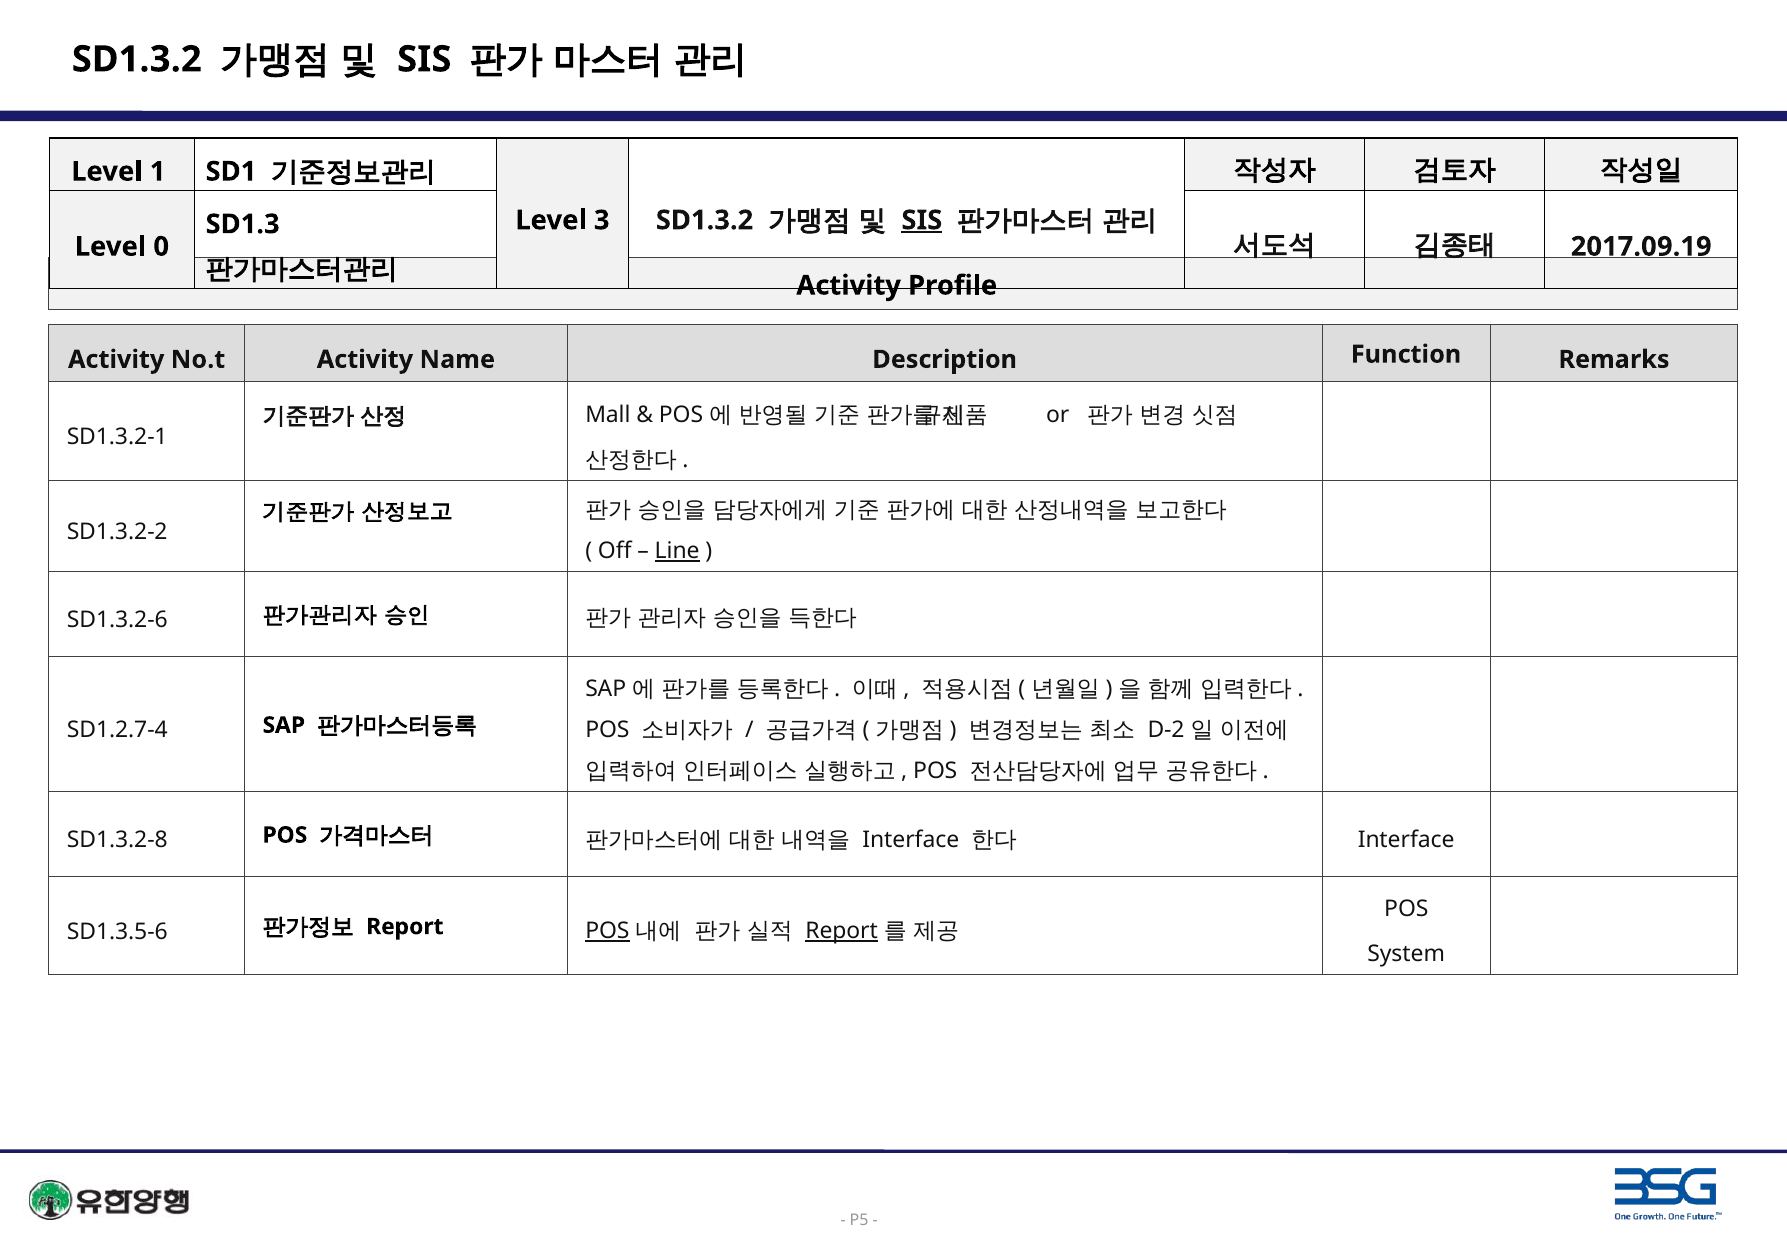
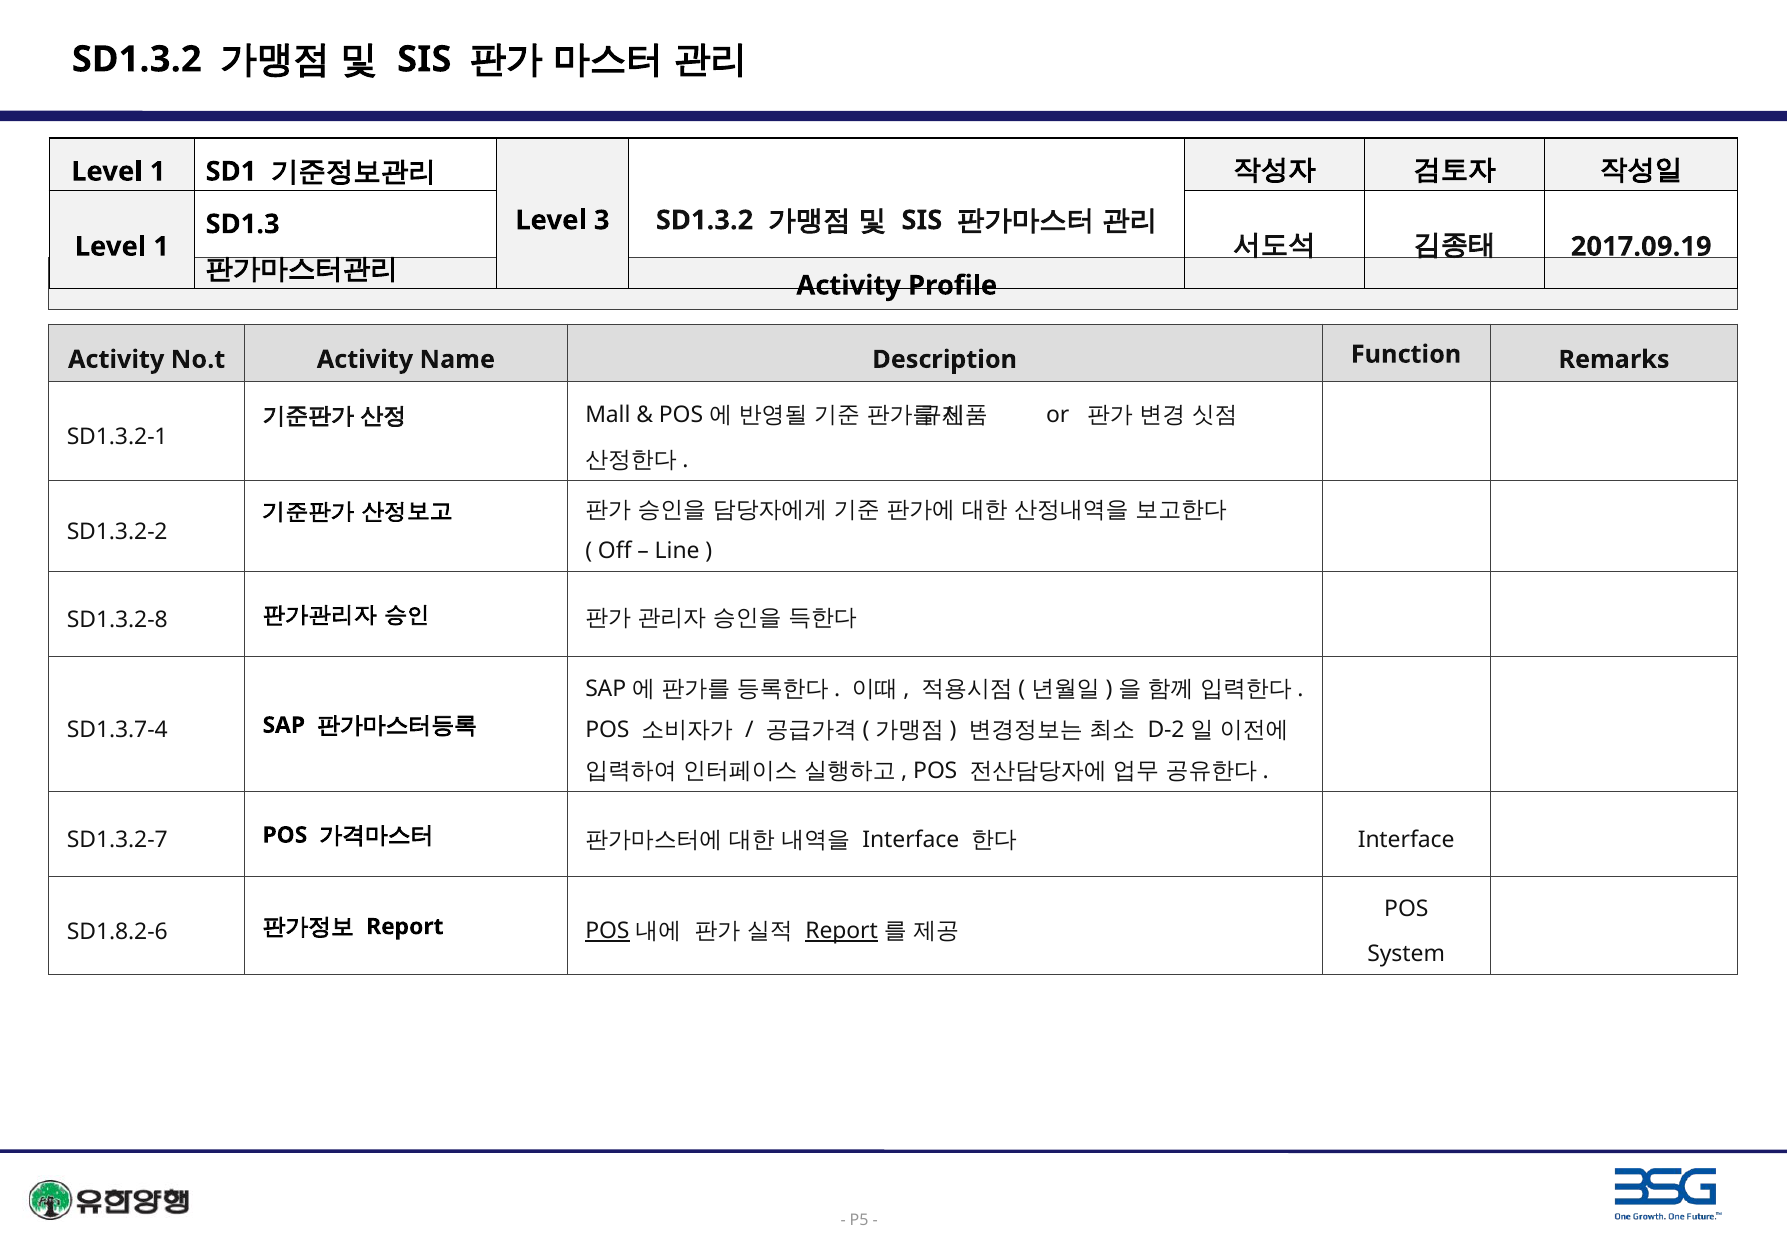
SIS at (922, 220) underline: present -> none
0 at (161, 247): 0 -> 1
Line underline: present -> none
SD1.3.2-6: SD1.3.2-6 -> SD1.3.2-8
SD1.2.7-4: SD1.2.7-4 -> SD1.3.7-4
SD1.3.2-8: SD1.3.2-8 -> SD1.3.2-7
SD1.3.5-6: SD1.3.5-6 -> SD1.8.2-6
